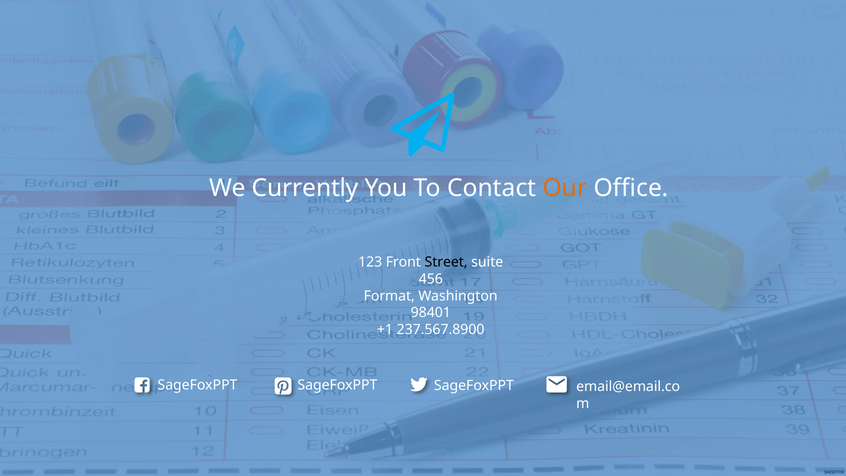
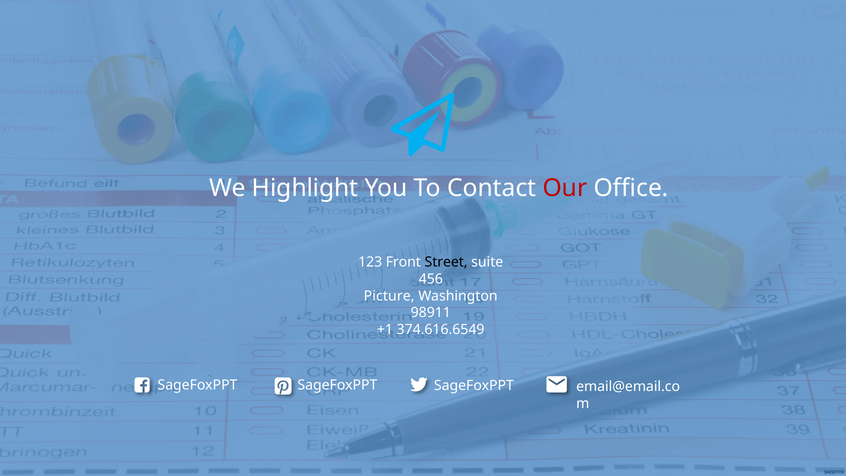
Currently: Currently -> Highlight
Our colour: orange -> red
Format: Format -> Picture
98401: 98401 -> 98911
237.567.8900: 237.567.8900 -> 374.616.6549
